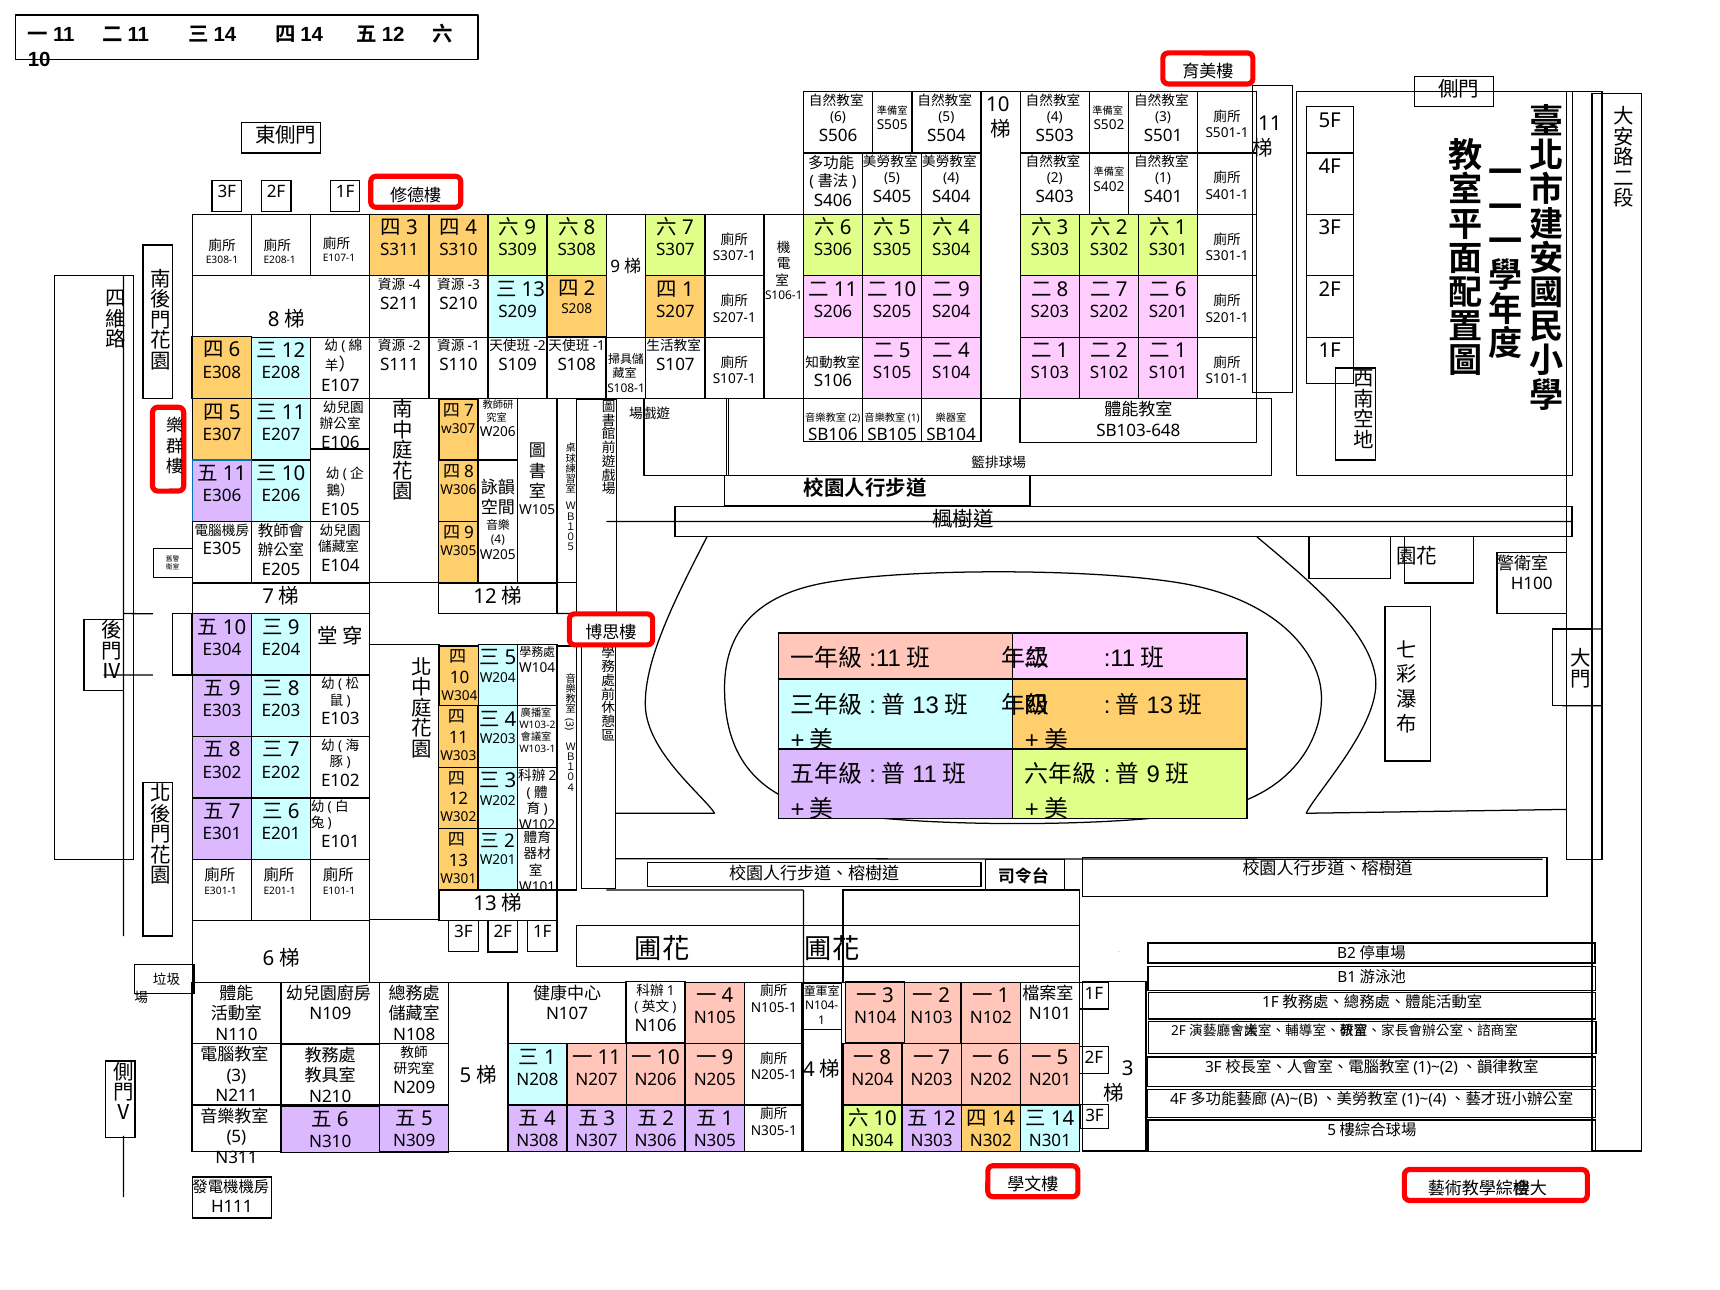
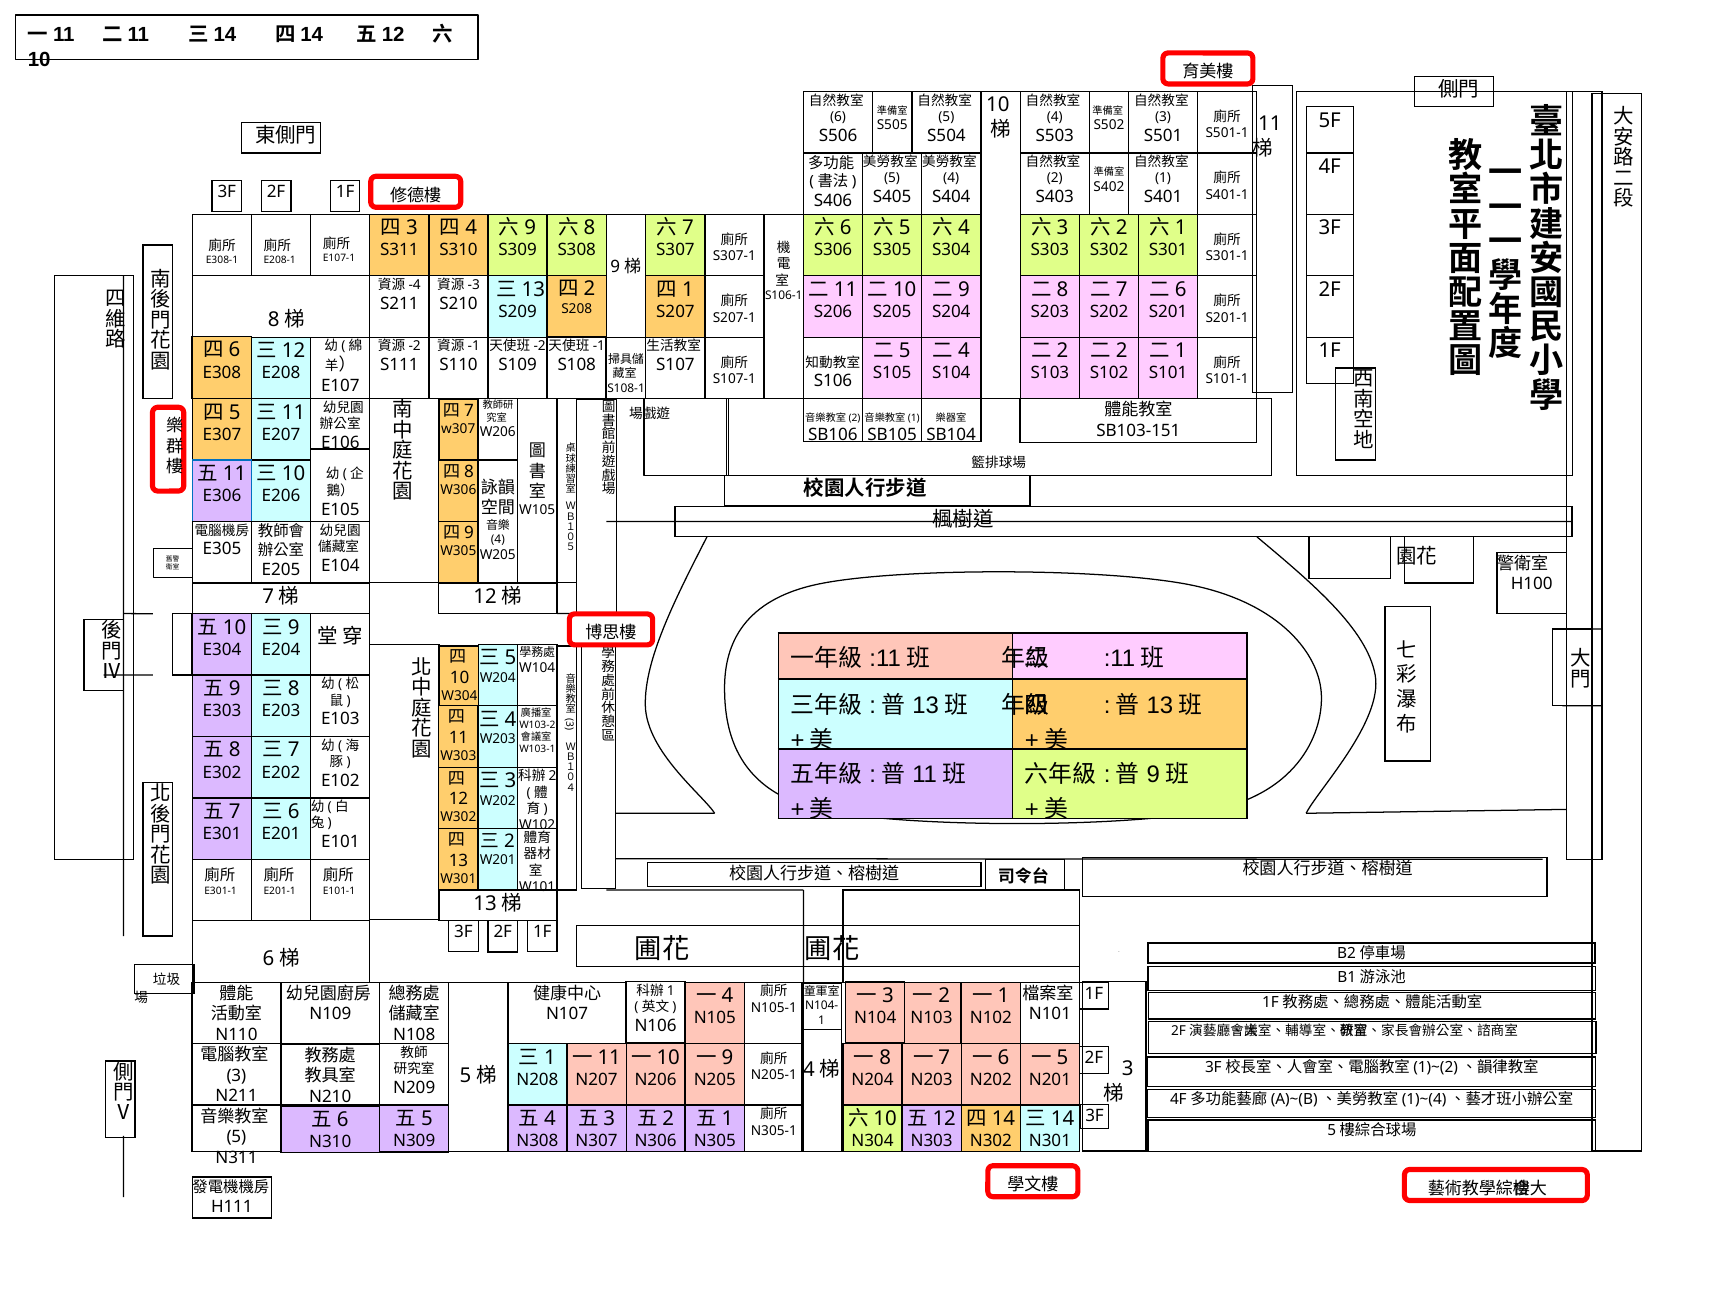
1 at (1063, 351): 1 -> 2
SB103-648: SB103-648 -> SB103-151
